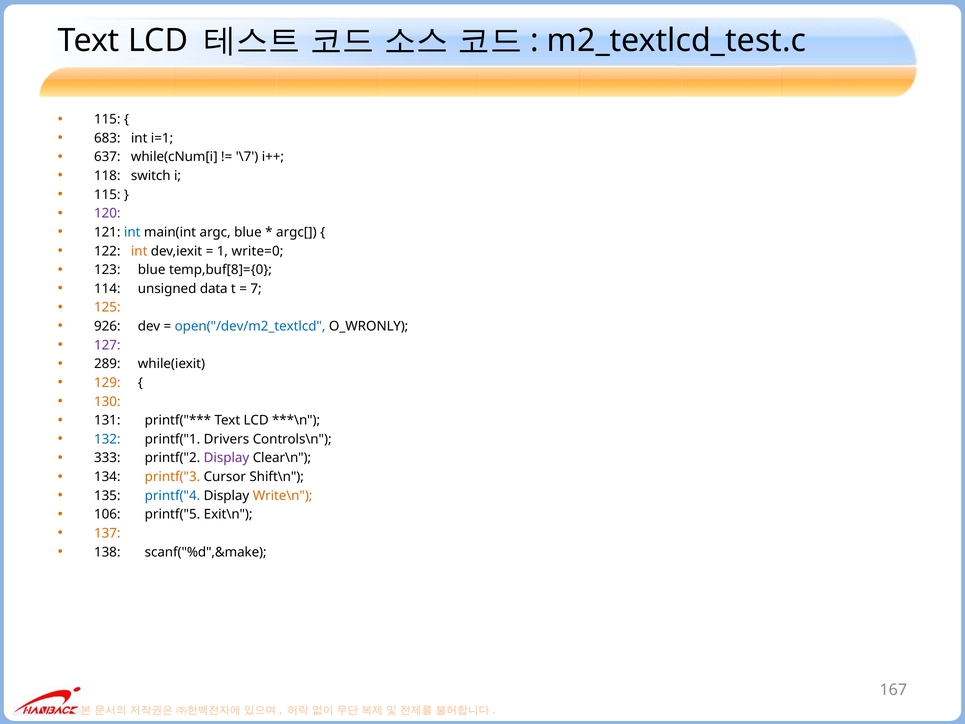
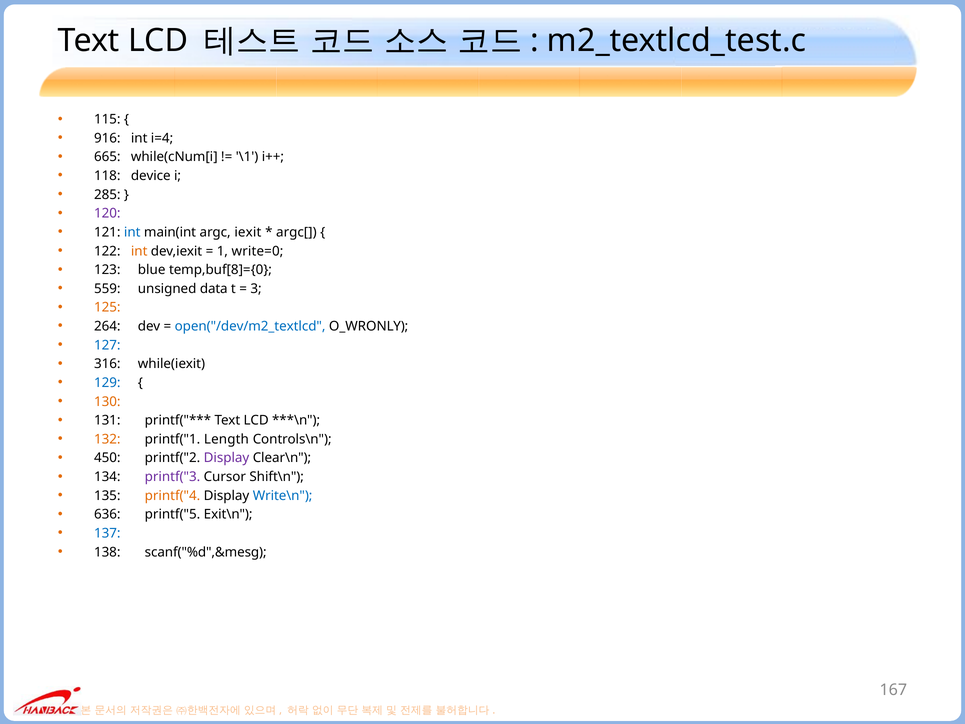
683: 683 -> 916
i=1: i=1 -> i=4
637: 637 -> 665
\7: \7 -> \1
switch: switch -> device
115 at (107, 195): 115 -> 285
argc blue: blue -> iexit
114: 114 -> 559
7: 7 -> 3
926: 926 -> 264
127 colour: purple -> blue
289: 289 -> 316
129 colour: orange -> blue
132 colour: blue -> orange
Drivers: Drivers -> Length
333: 333 -> 450
printf("3 colour: orange -> purple
printf("4 colour: blue -> orange
Write\n colour: orange -> blue
106: 106 -> 636
137 colour: orange -> blue
scanf("%d",&make: scanf("%d",&make -> scanf("%d",&mesg
